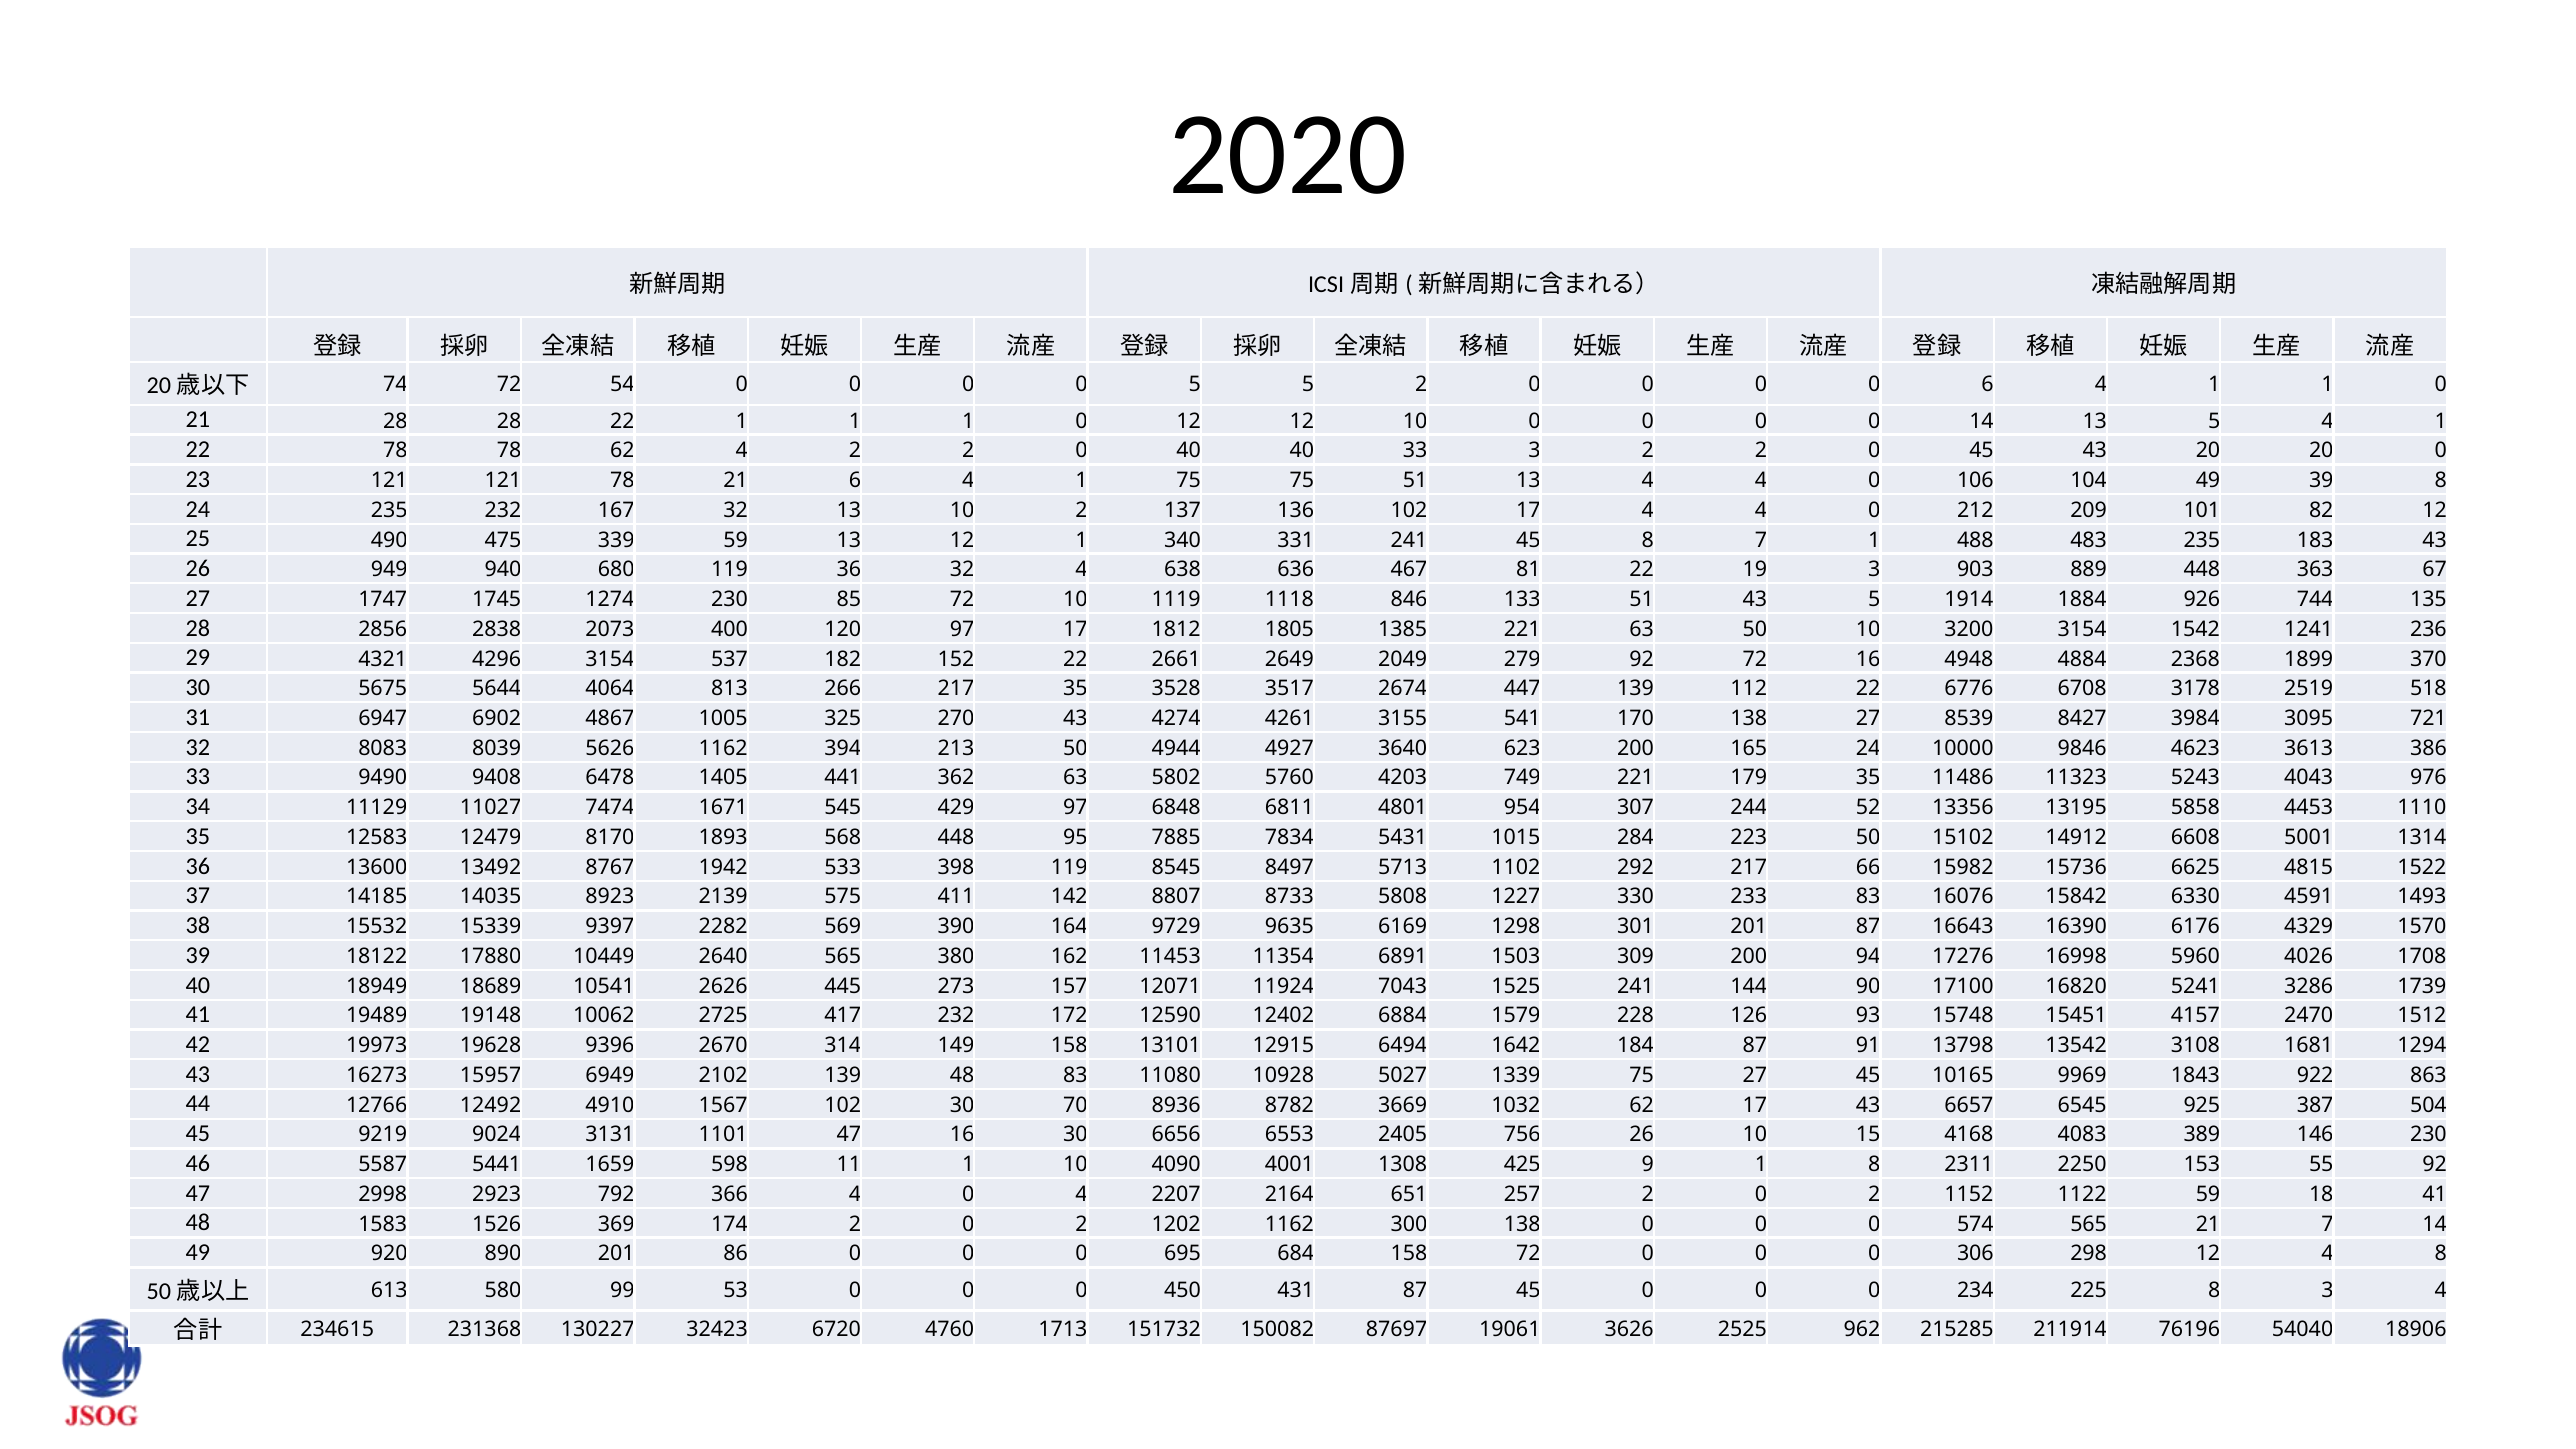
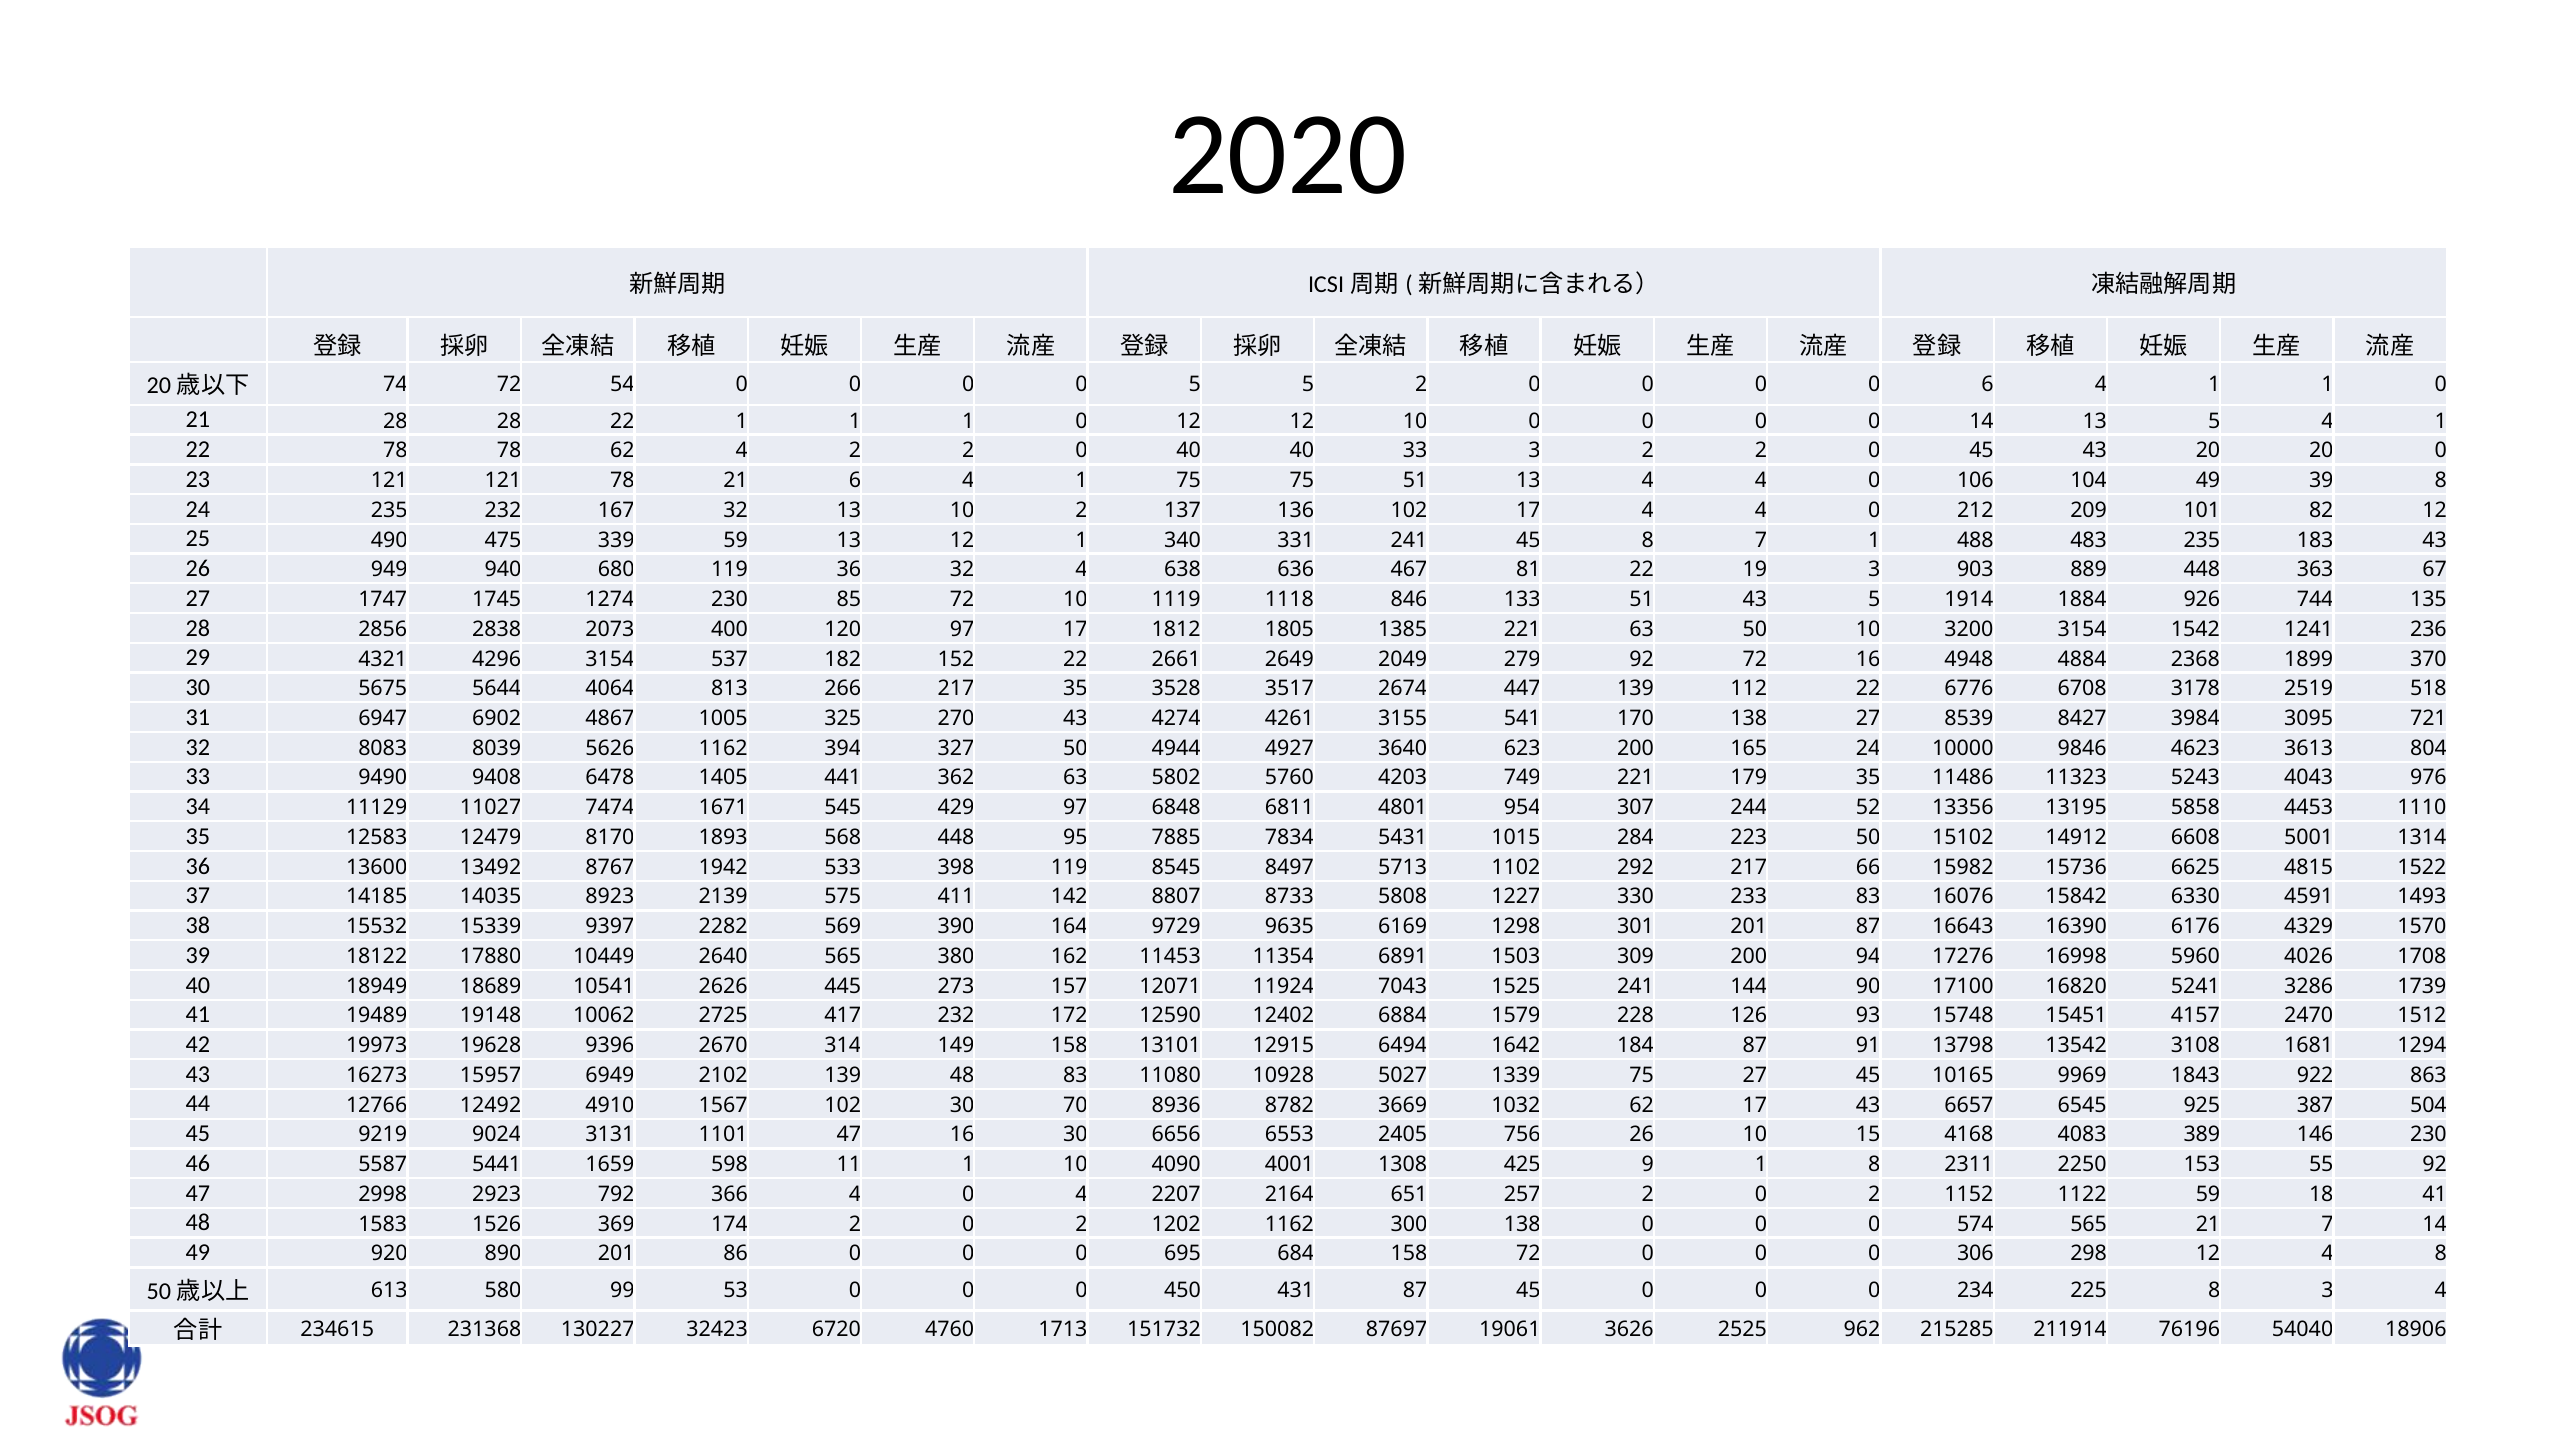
213: 213 -> 327
386: 386 -> 804
